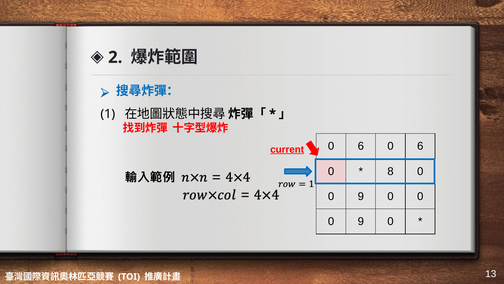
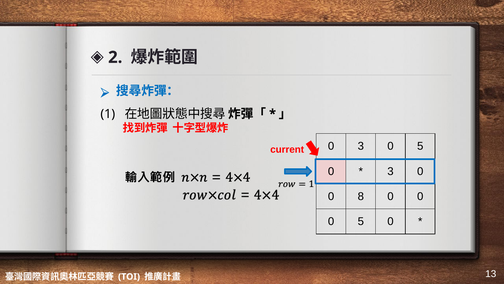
6 at (361, 146): 6 -> 3
6 at (420, 146): 6 -> 5
current underline: present -> none
8 at (391, 171): 8 -> 3
9 at (361, 196): 9 -> 8
9 at (361, 221): 9 -> 5
